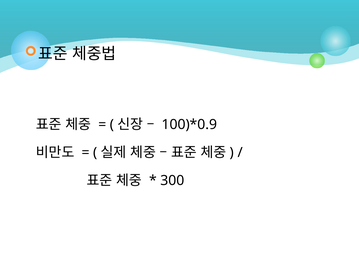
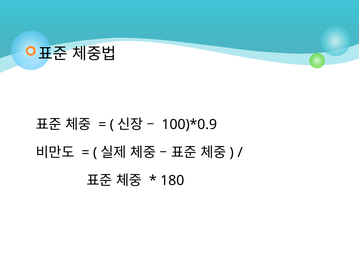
300: 300 -> 180
